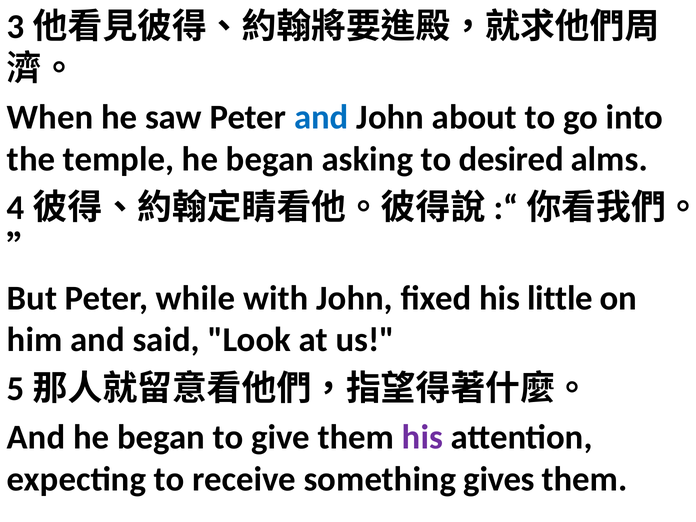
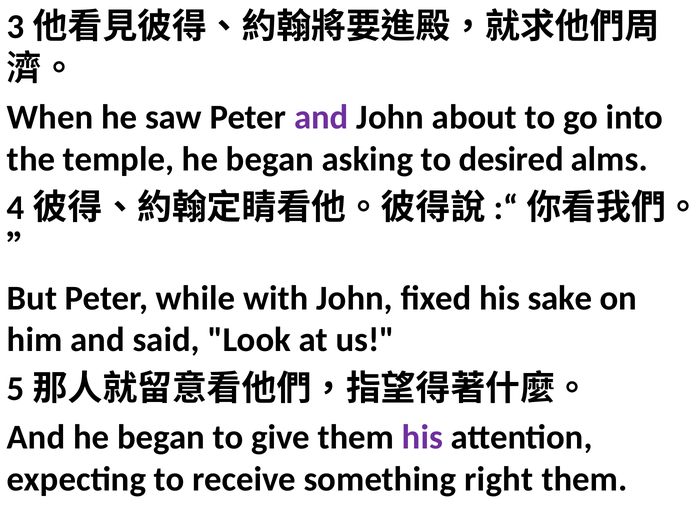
and at (321, 117) colour: blue -> purple
little: little -> sake
gives: gives -> right
